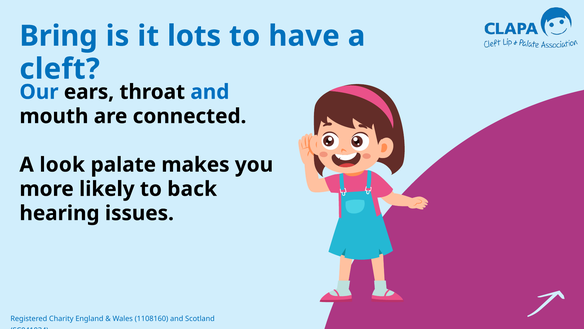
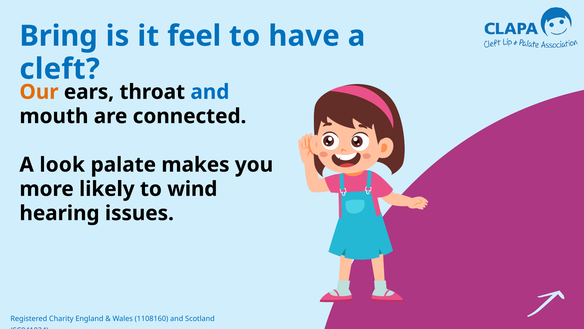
lots: lots -> feel
Our colour: blue -> orange
back: back -> wind
